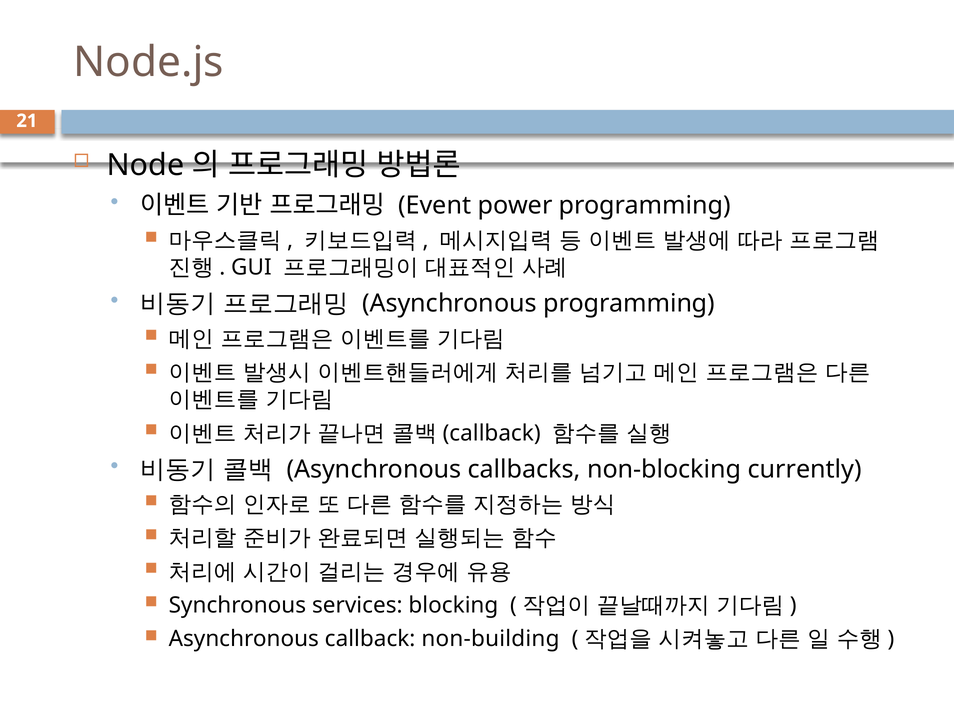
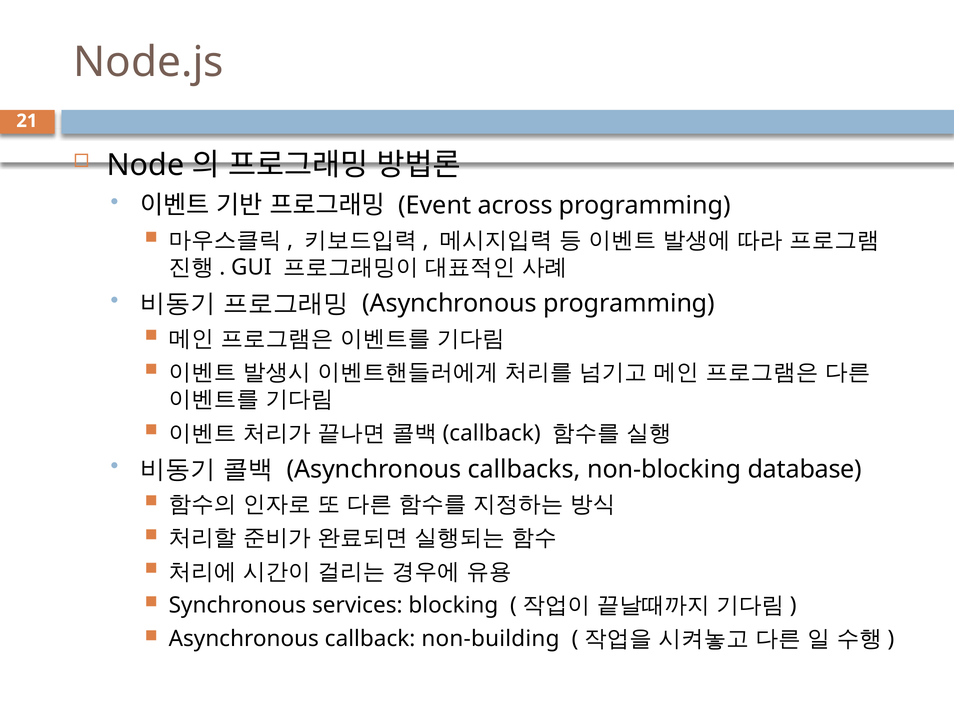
power: power -> across
currently: currently -> database
